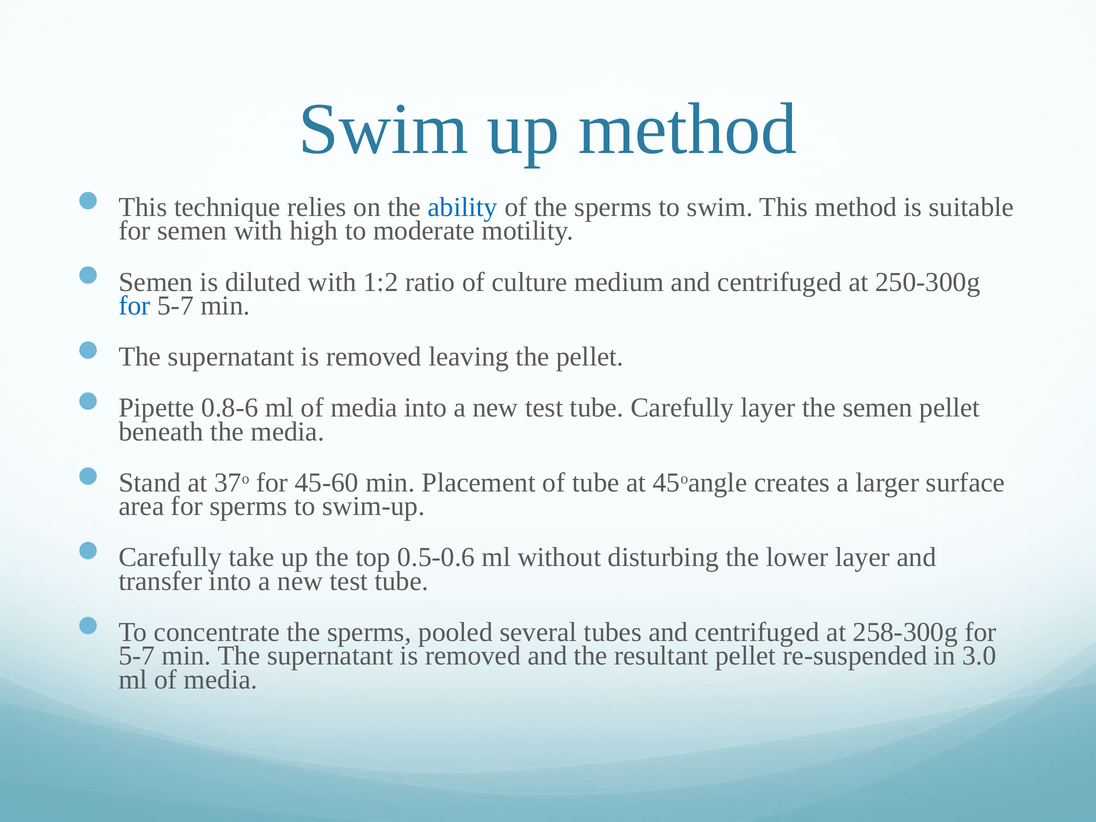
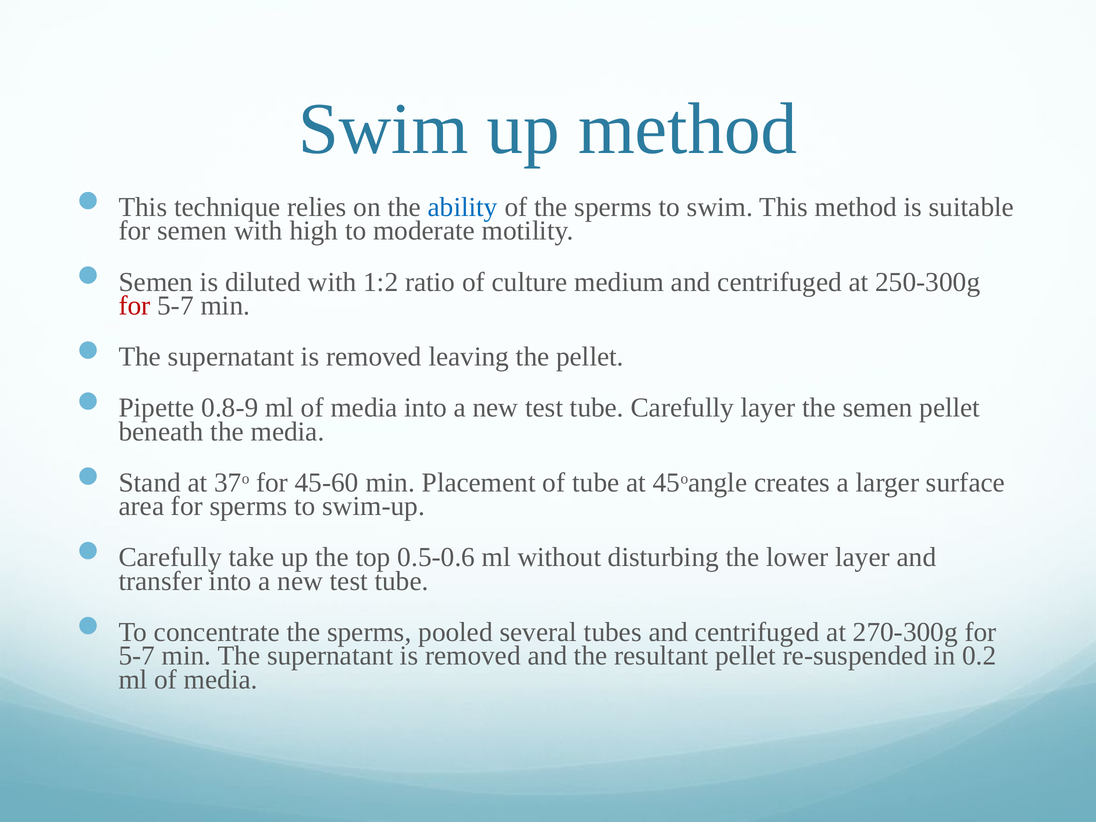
for at (135, 306) colour: blue -> red
0.8-6: 0.8-6 -> 0.8-9
258-300g: 258-300g -> 270-300g
3.0: 3.0 -> 0.2
